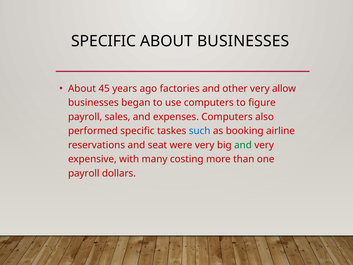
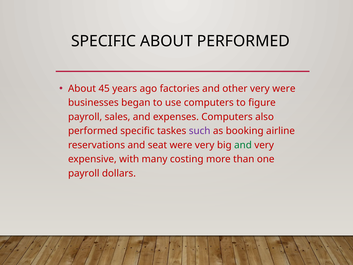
ABOUT BUSINESSES: BUSINESSES -> PERFORMED
very allow: allow -> were
such colour: blue -> purple
